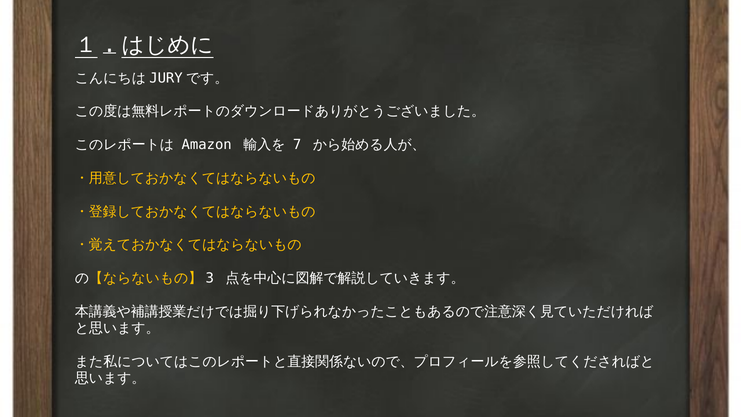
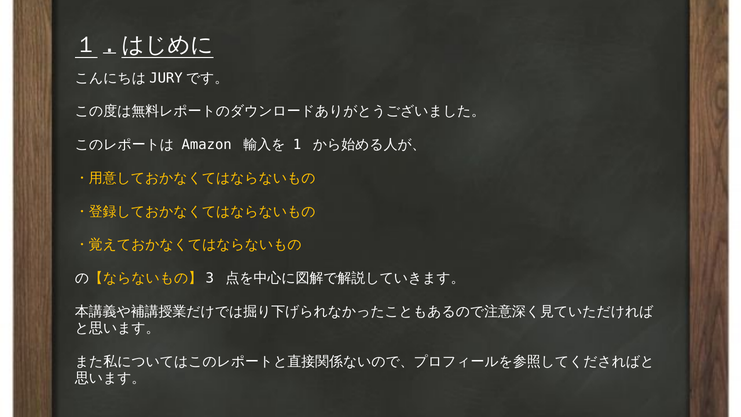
7: 7 -> 1
